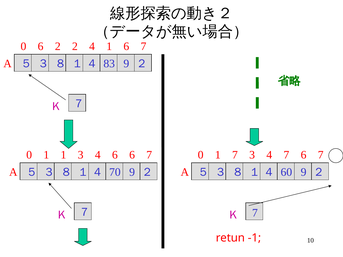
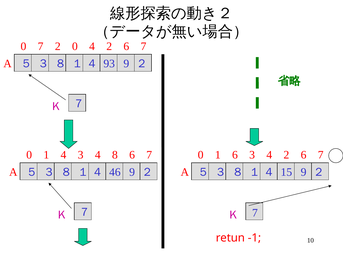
0 6: 6 -> 7
2 2: 2 -> 0
1 at (109, 47): 1 -> 2
83: 83 -> 93
1 1: 1 -> 4
4 6: 6 -> 8
0 1 7: 7 -> 6
3 4 7: 7 -> 2
70: 70 -> 46
60: 60 -> 15
